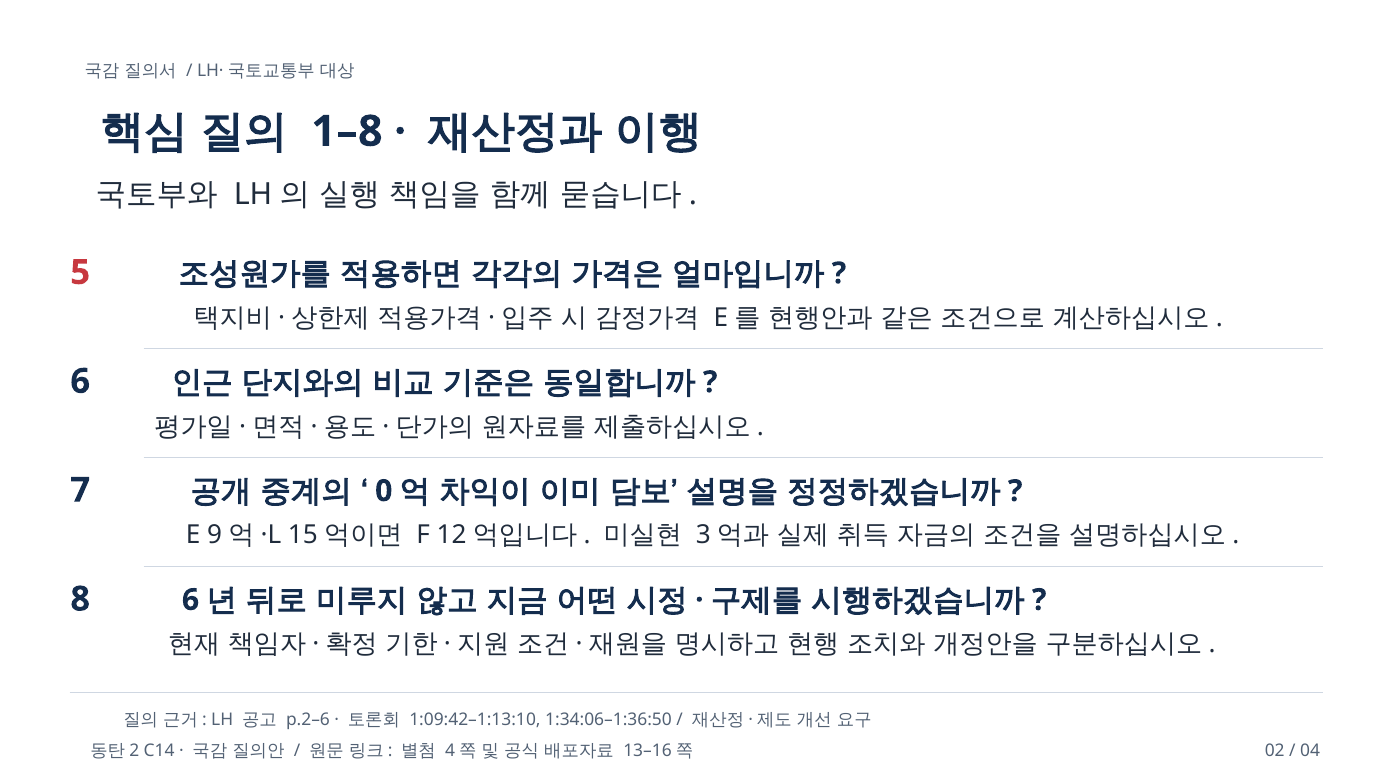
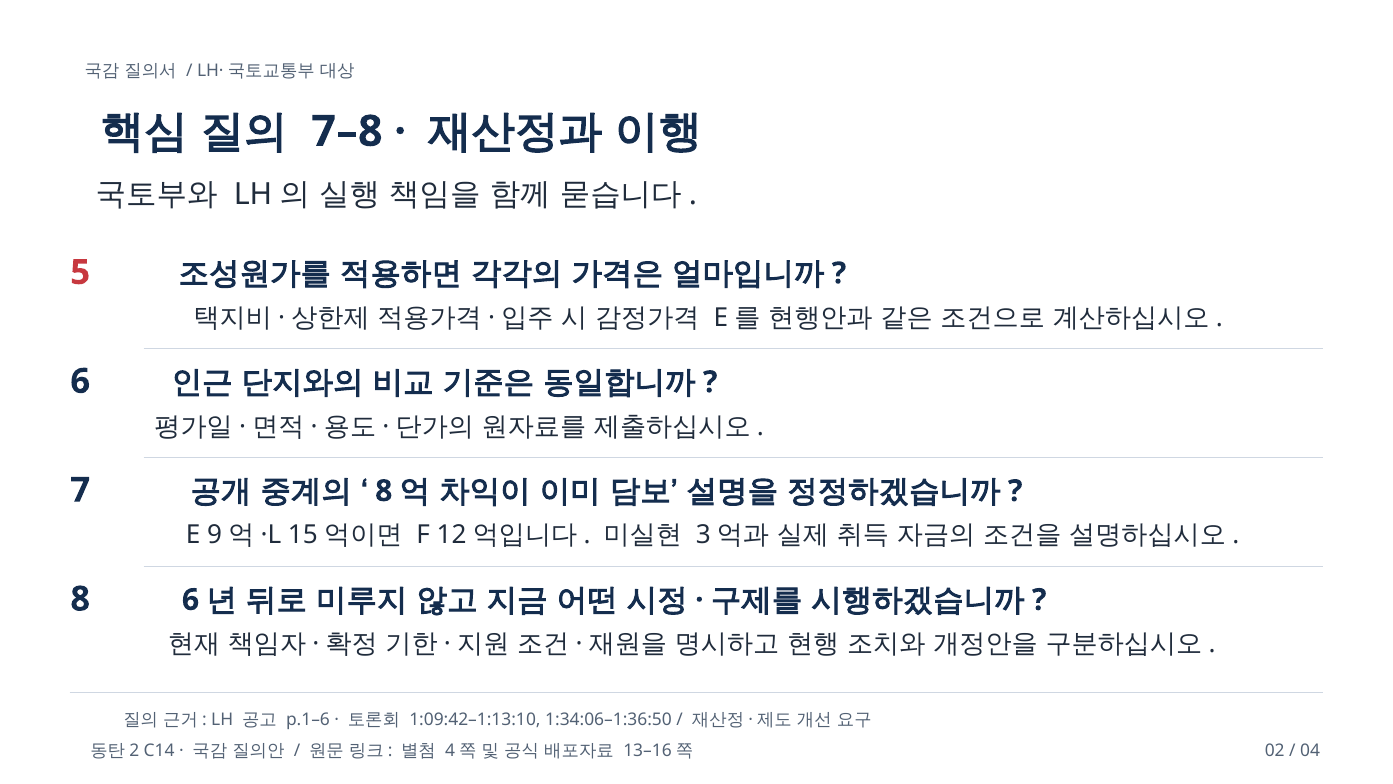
1–8: 1–8 -> 7–8
0 at (384, 491): 0 -> 8
p.2–6: p.2–6 -> p.1–6
